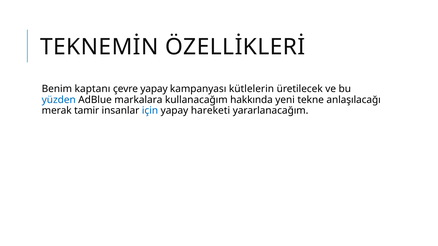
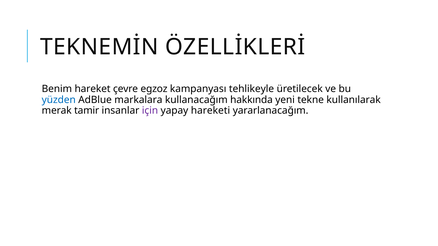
kaptanı: kaptanı -> hareket
çevre yapay: yapay -> egzoz
kütlelerin: kütlelerin -> tehlikeyle
anlaşılacağı: anlaşılacağı -> kullanılarak
için colour: blue -> purple
